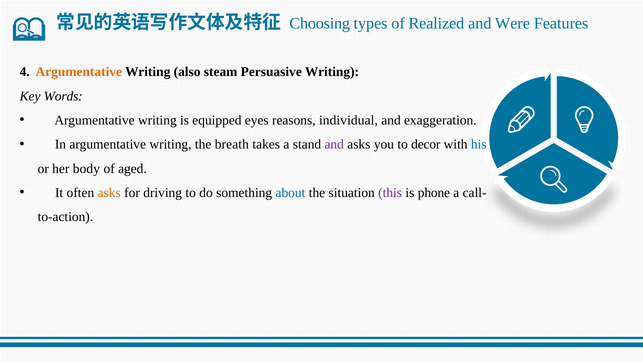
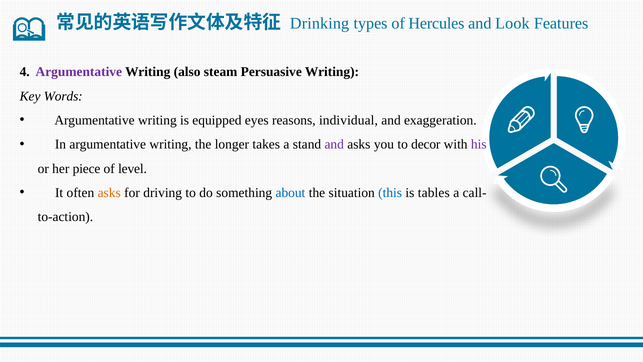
Choosing: Choosing -> Drinking
Realized: Realized -> Hercules
Were: Were -> Look
Argumentative at (79, 72) colour: orange -> purple
breath: breath -> longer
his colour: blue -> purple
body: body -> piece
aged: aged -> level
this colour: purple -> blue
phone: phone -> tables
